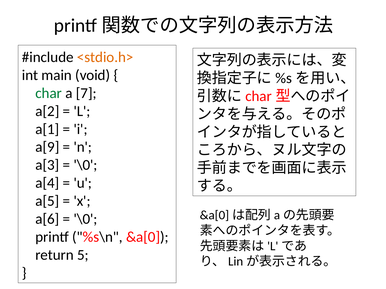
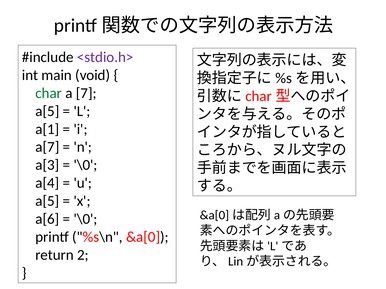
<stdio.h> colour: orange -> purple
a[2 at (47, 111): a[2 -> a[5
a[9: a[9 -> a[7
5: 5 -> 2
